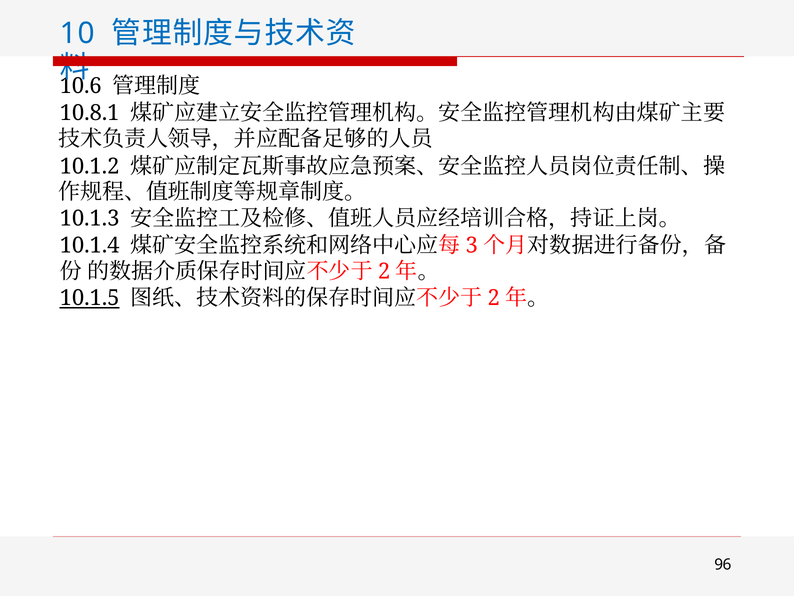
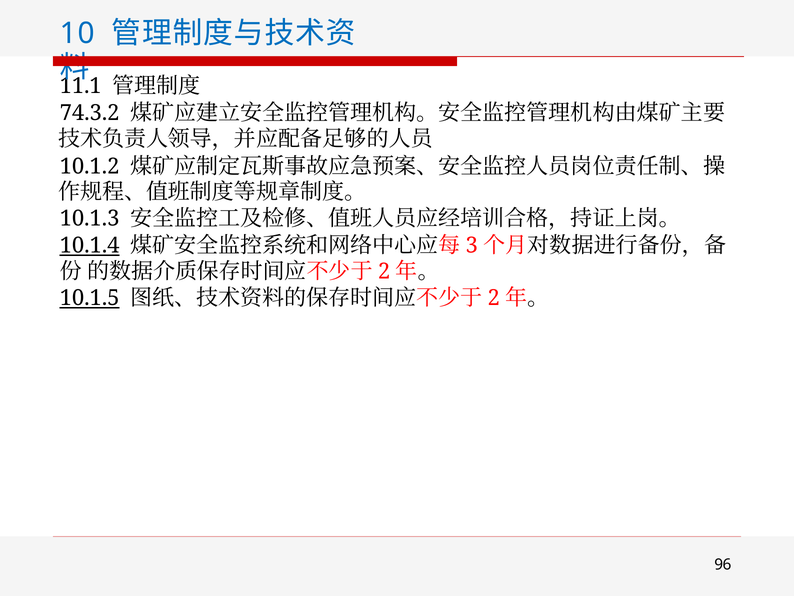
10.6: 10.6 -> 11.1
10.8.1: 10.8.1 -> 74.3.2
10.1.4 underline: none -> present
